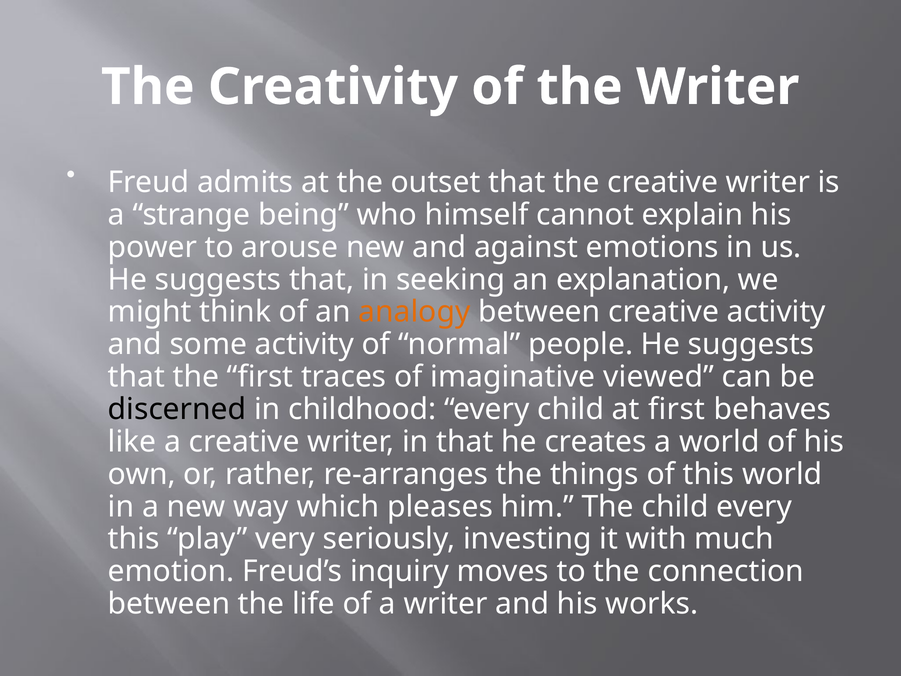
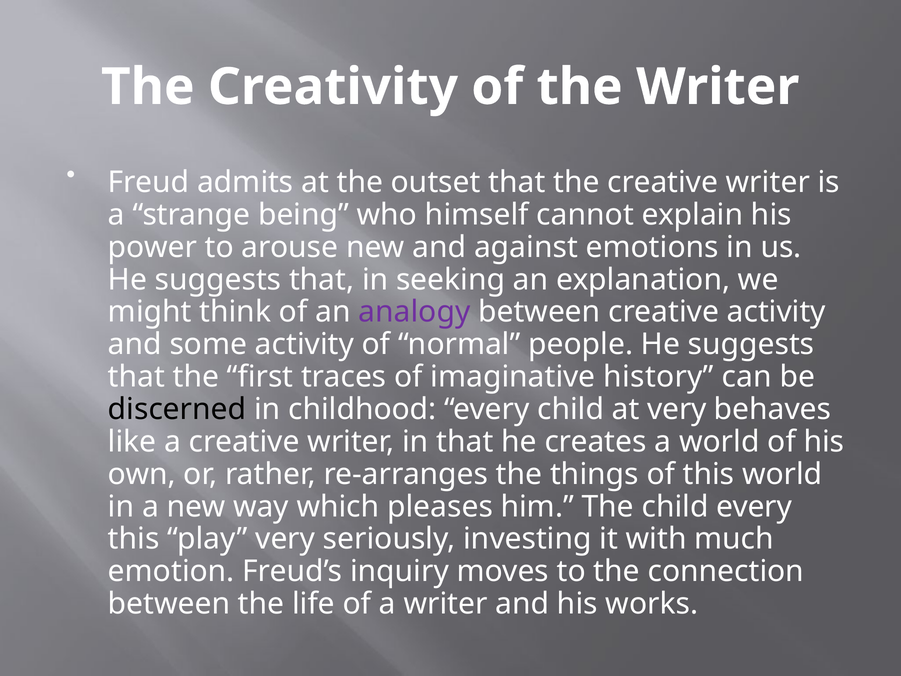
analogy colour: orange -> purple
viewed: viewed -> history
at first: first -> very
